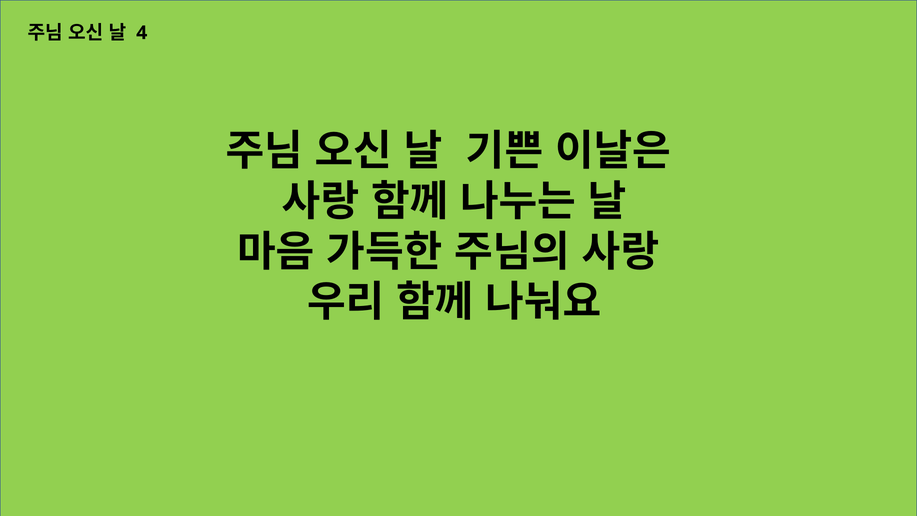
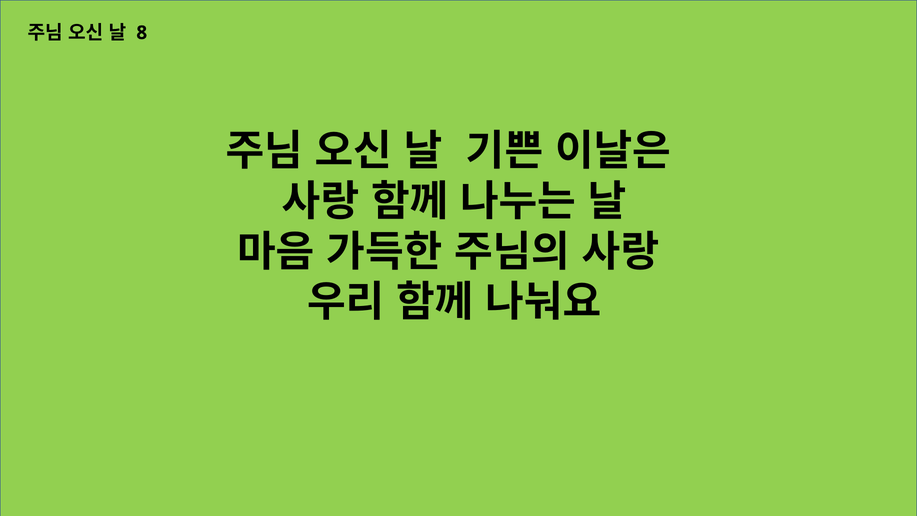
4: 4 -> 8
